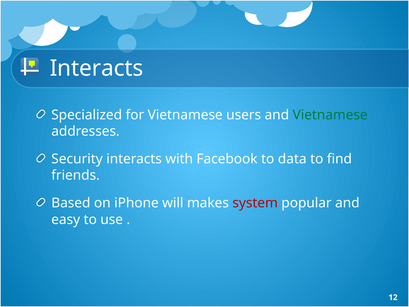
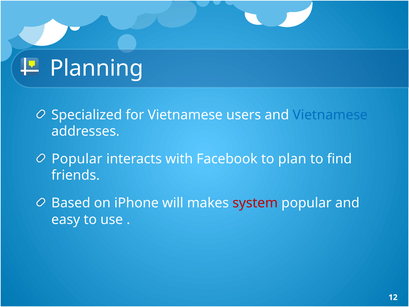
Interacts at (97, 68): Interacts -> Planning
Vietnamese at (330, 115) colour: green -> blue
Security at (77, 159): Security -> Popular
data: data -> plan
